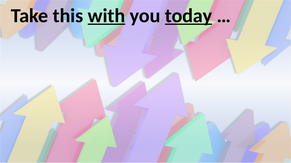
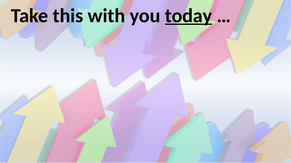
with underline: present -> none
